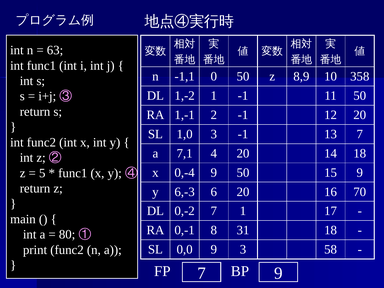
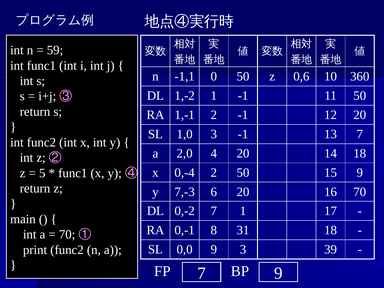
63: 63 -> 59
8,9: 8,9 -> 0,6
358: 358 -> 360
7,1: 7,1 -> 2,0
0,-4 9: 9 -> 2
6,-3: 6,-3 -> 7,-3
80 at (67, 234): 80 -> 70
58: 58 -> 39
